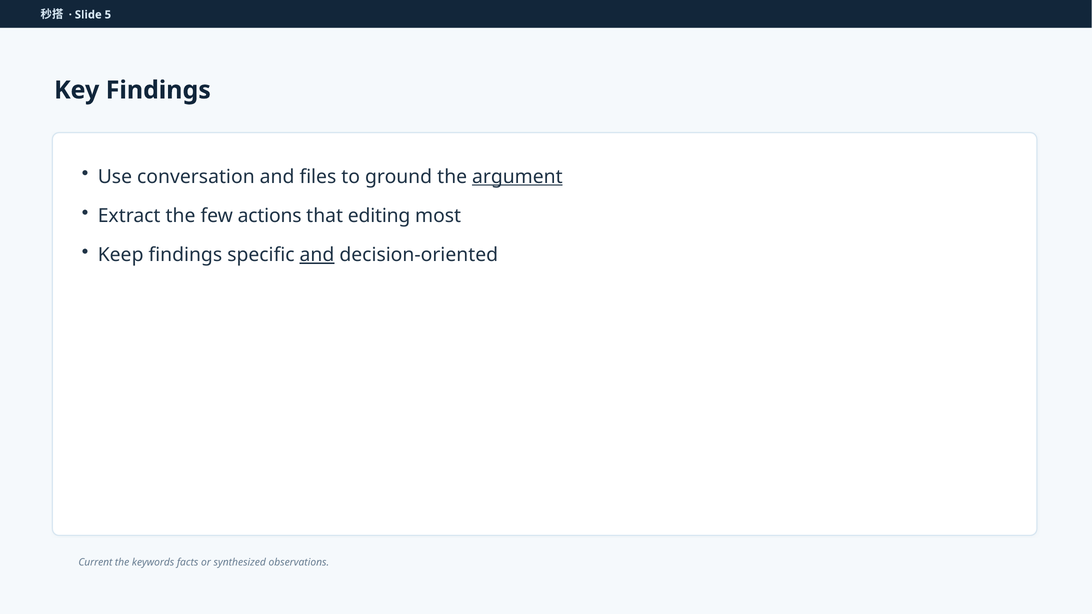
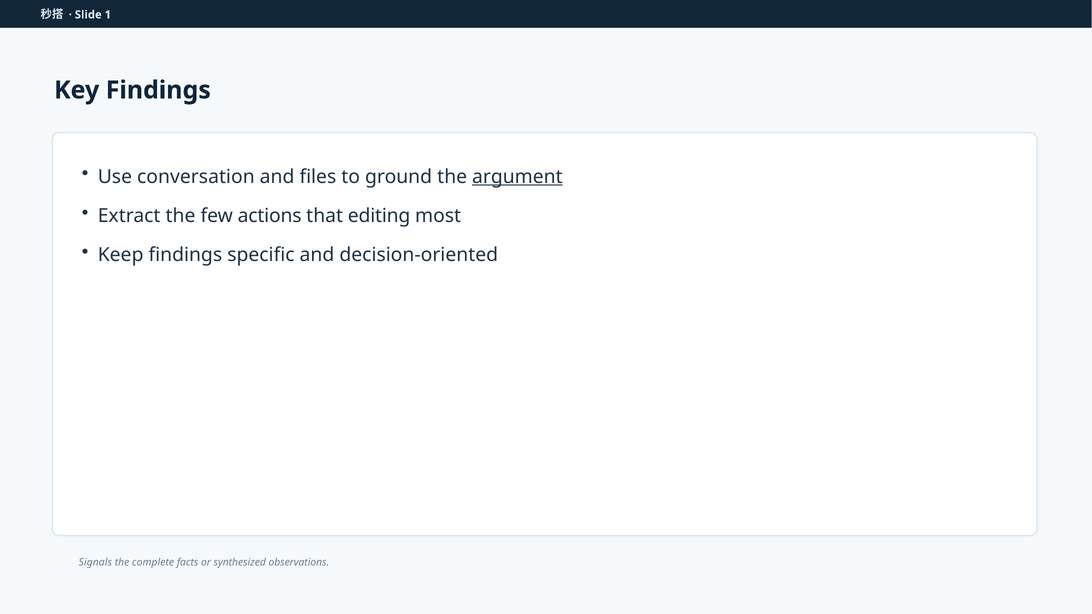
5: 5 -> 1
and at (317, 255) underline: present -> none
Current: Current -> Signals
keywords: keywords -> complete
